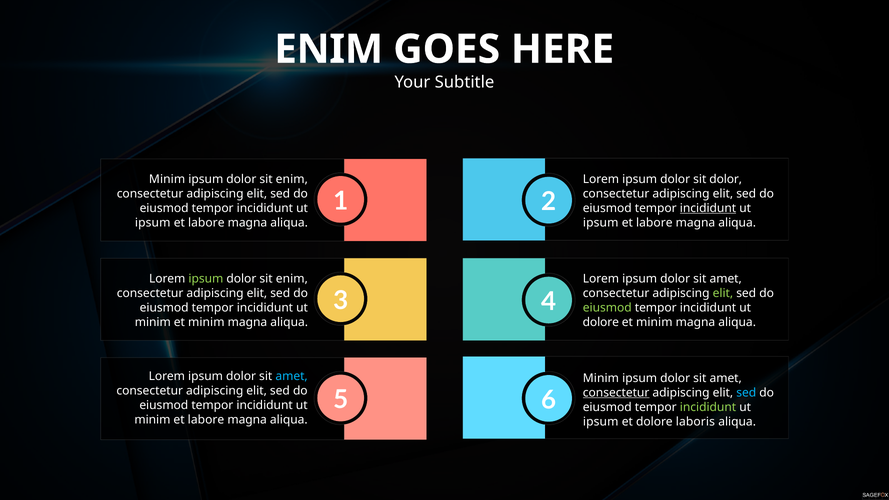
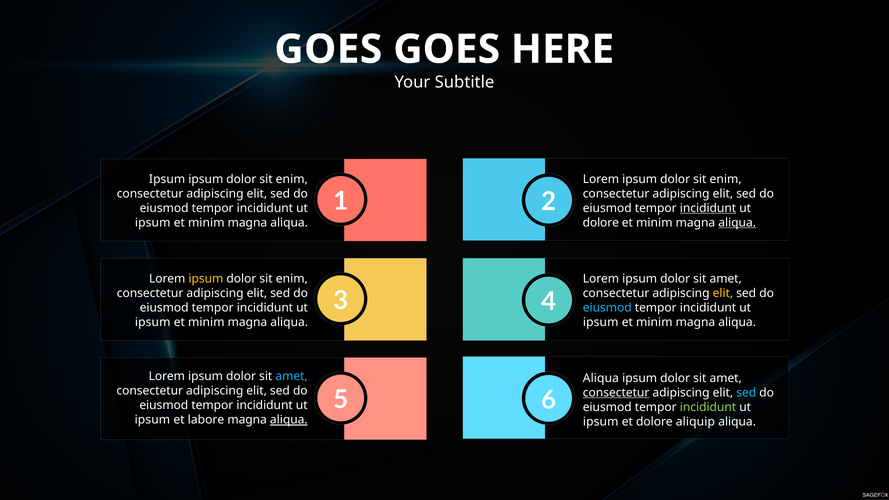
ENIM at (329, 49): ENIM -> GOES
Minim at (167, 179): Minim -> Ipsum
dolor at (726, 179): dolor -> enim
labore at (206, 223): labore -> minim
ipsum at (601, 223): ipsum -> dolore
labore at (654, 223): labore -> minim
aliqua at (737, 223) underline: none -> present
ipsum at (206, 279) colour: light green -> yellow
elit at (723, 293) colour: light green -> yellow
eiusmod at (607, 308) colour: light green -> light blue
minim at (153, 322): minim -> ipsum
dolore at (601, 322): dolore -> ipsum
Minim at (601, 378): Minim -> Aliqua
minim at (152, 420): minim -> ipsum
aliqua at (289, 420) underline: none -> present
laboris: laboris -> aliquip
